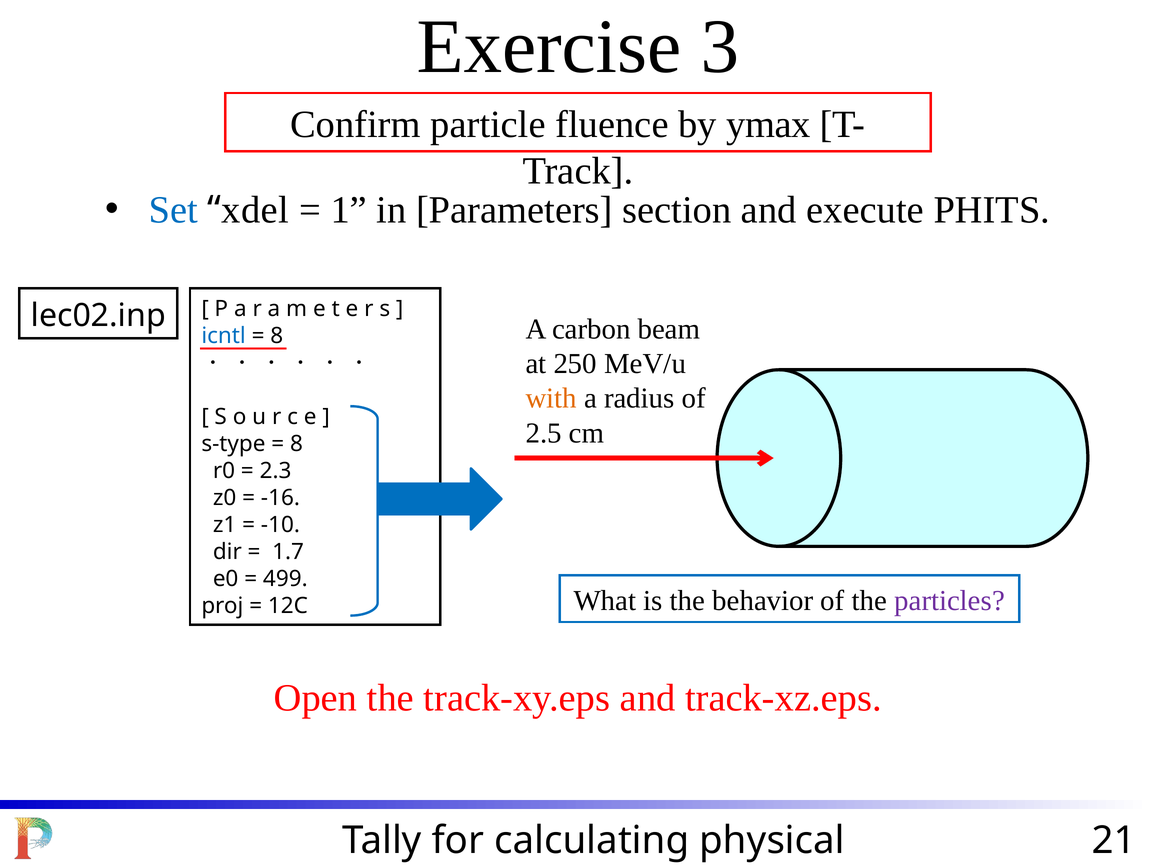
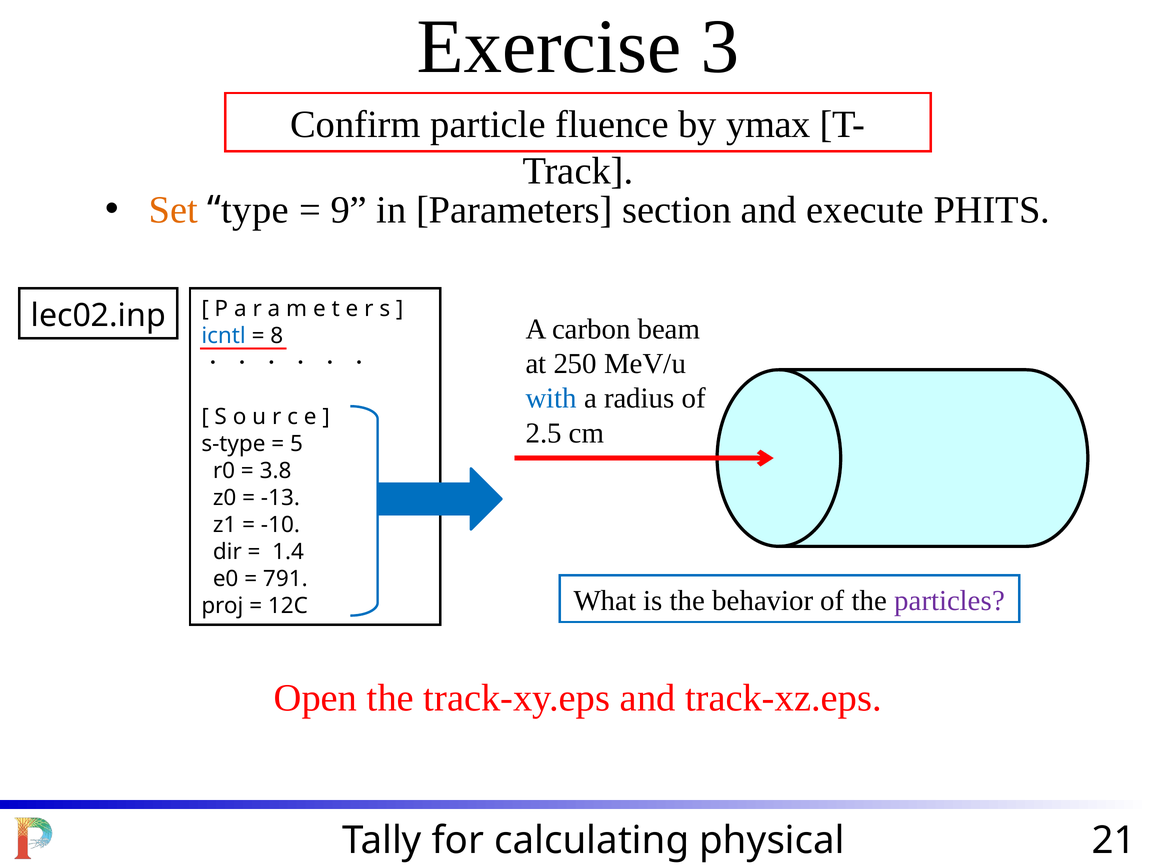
Set colour: blue -> orange
xdel: xdel -> type
1: 1 -> 9
with colour: orange -> blue
8 at (297, 444): 8 -> 5
2.3: 2.3 -> 3.8
-16: -16 -> -13
1.7: 1.7 -> 1.4
499: 499 -> 791
